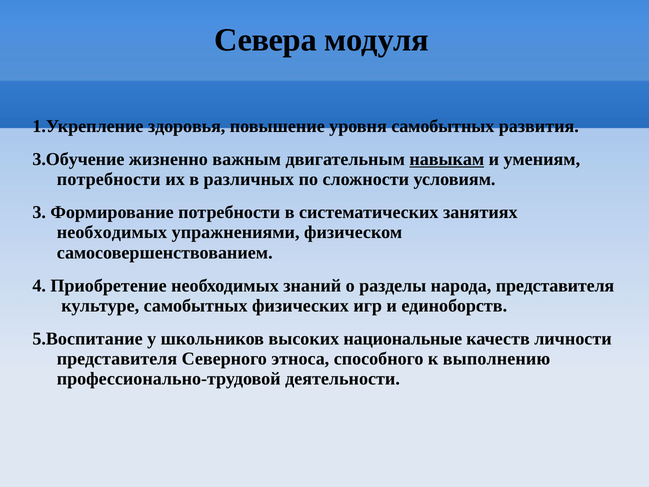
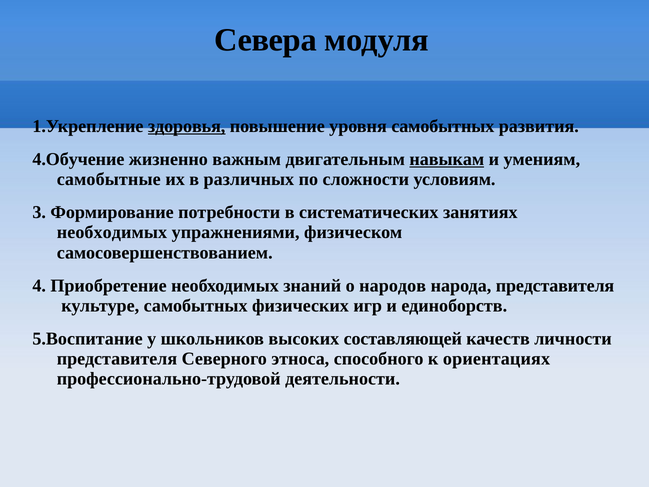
здоровья underline: none -> present
3.Обучение: 3.Обучение -> 4.Обучение
потребности at (109, 179): потребности -> самобытные
разделы: разделы -> народов
национальные: национальные -> составляющей
выполнению: выполнению -> ориентациях
